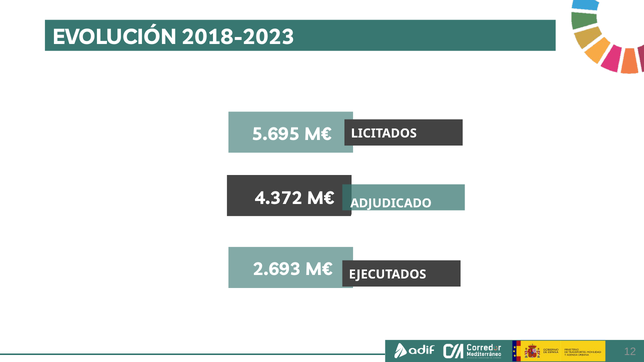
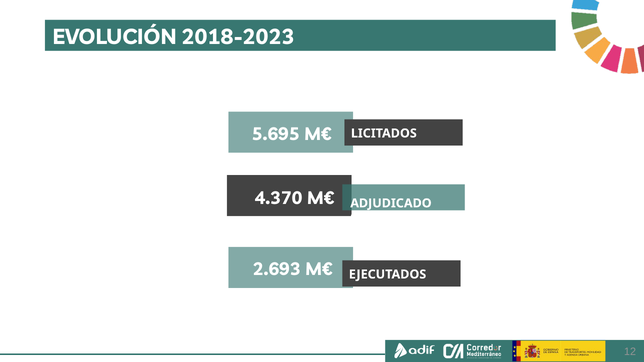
4.372: 4.372 -> 4.370
